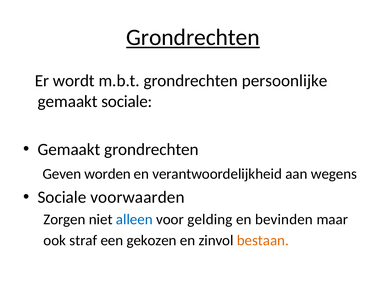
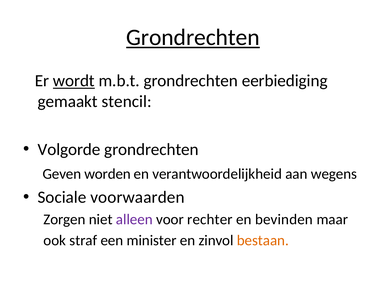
wordt underline: none -> present
persoonlijke: persoonlijke -> eerbiediging
gemaakt sociale: sociale -> stencil
Gemaakt at (69, 150): Gemaakt -> Volgorde
alleen colour: blue -> purple
gelding: gelding -> rechter
gekozen: gekozen -> minister
